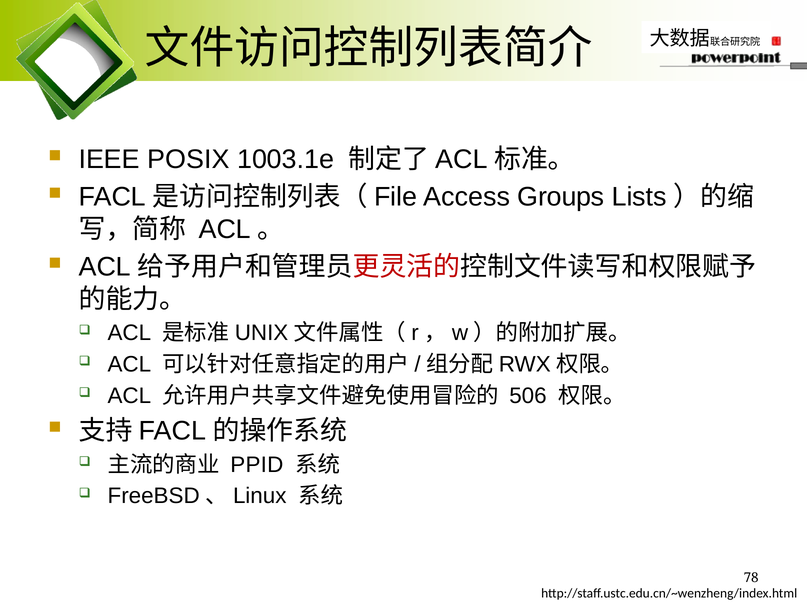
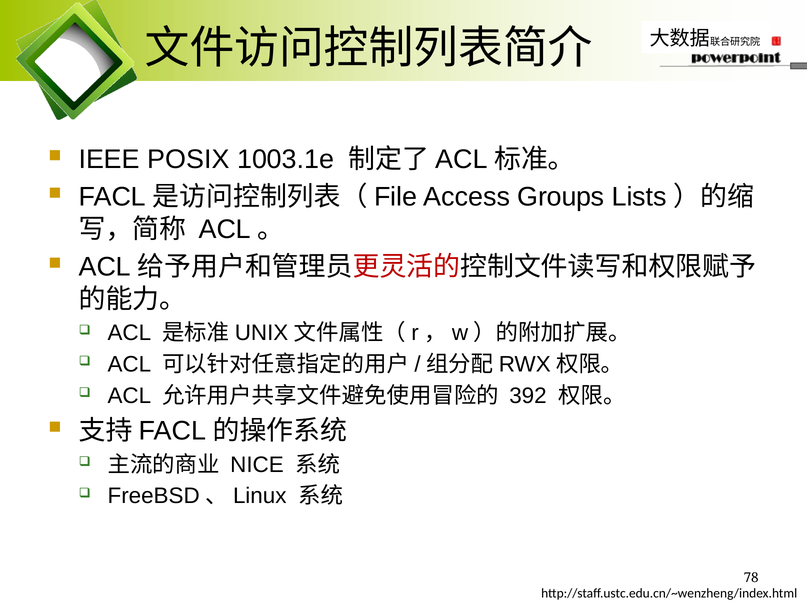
506: 506 -> 392
PPID: PPID -> NICE
